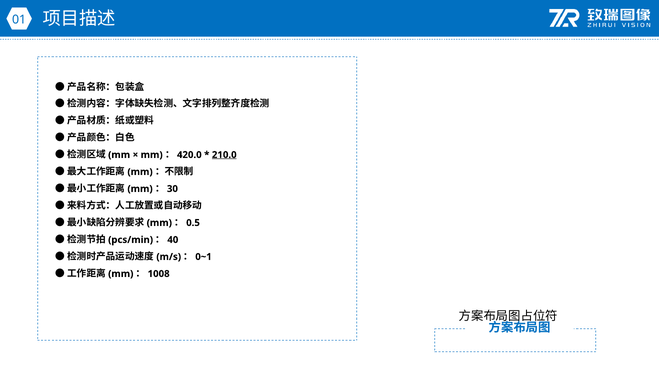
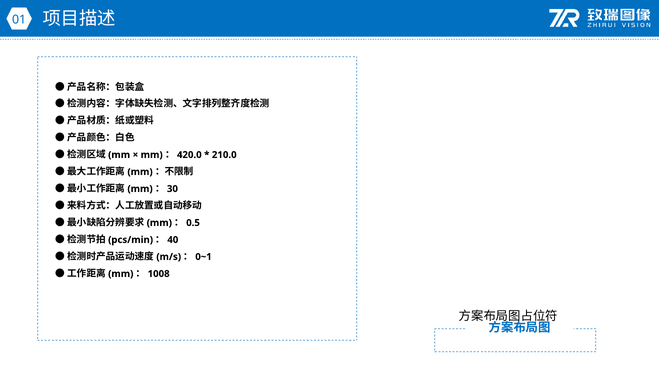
210.0 underline: present -> none
